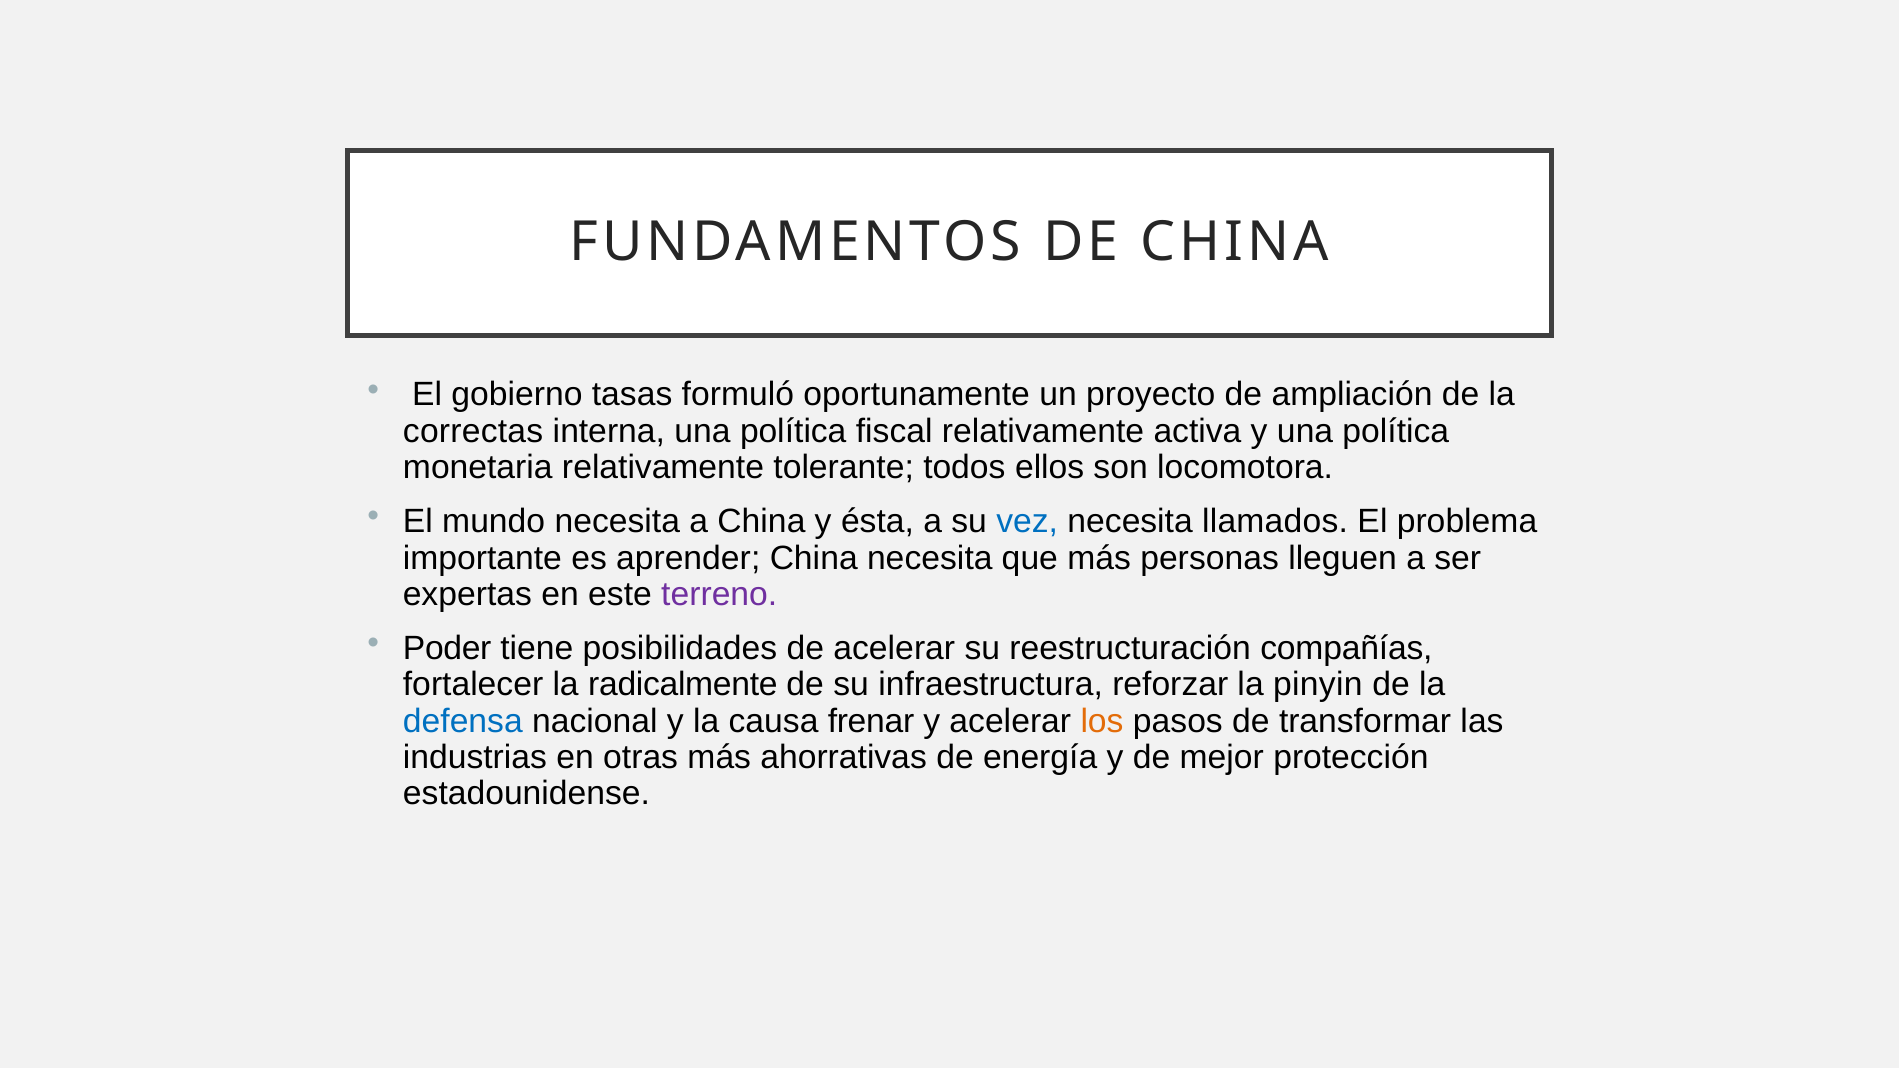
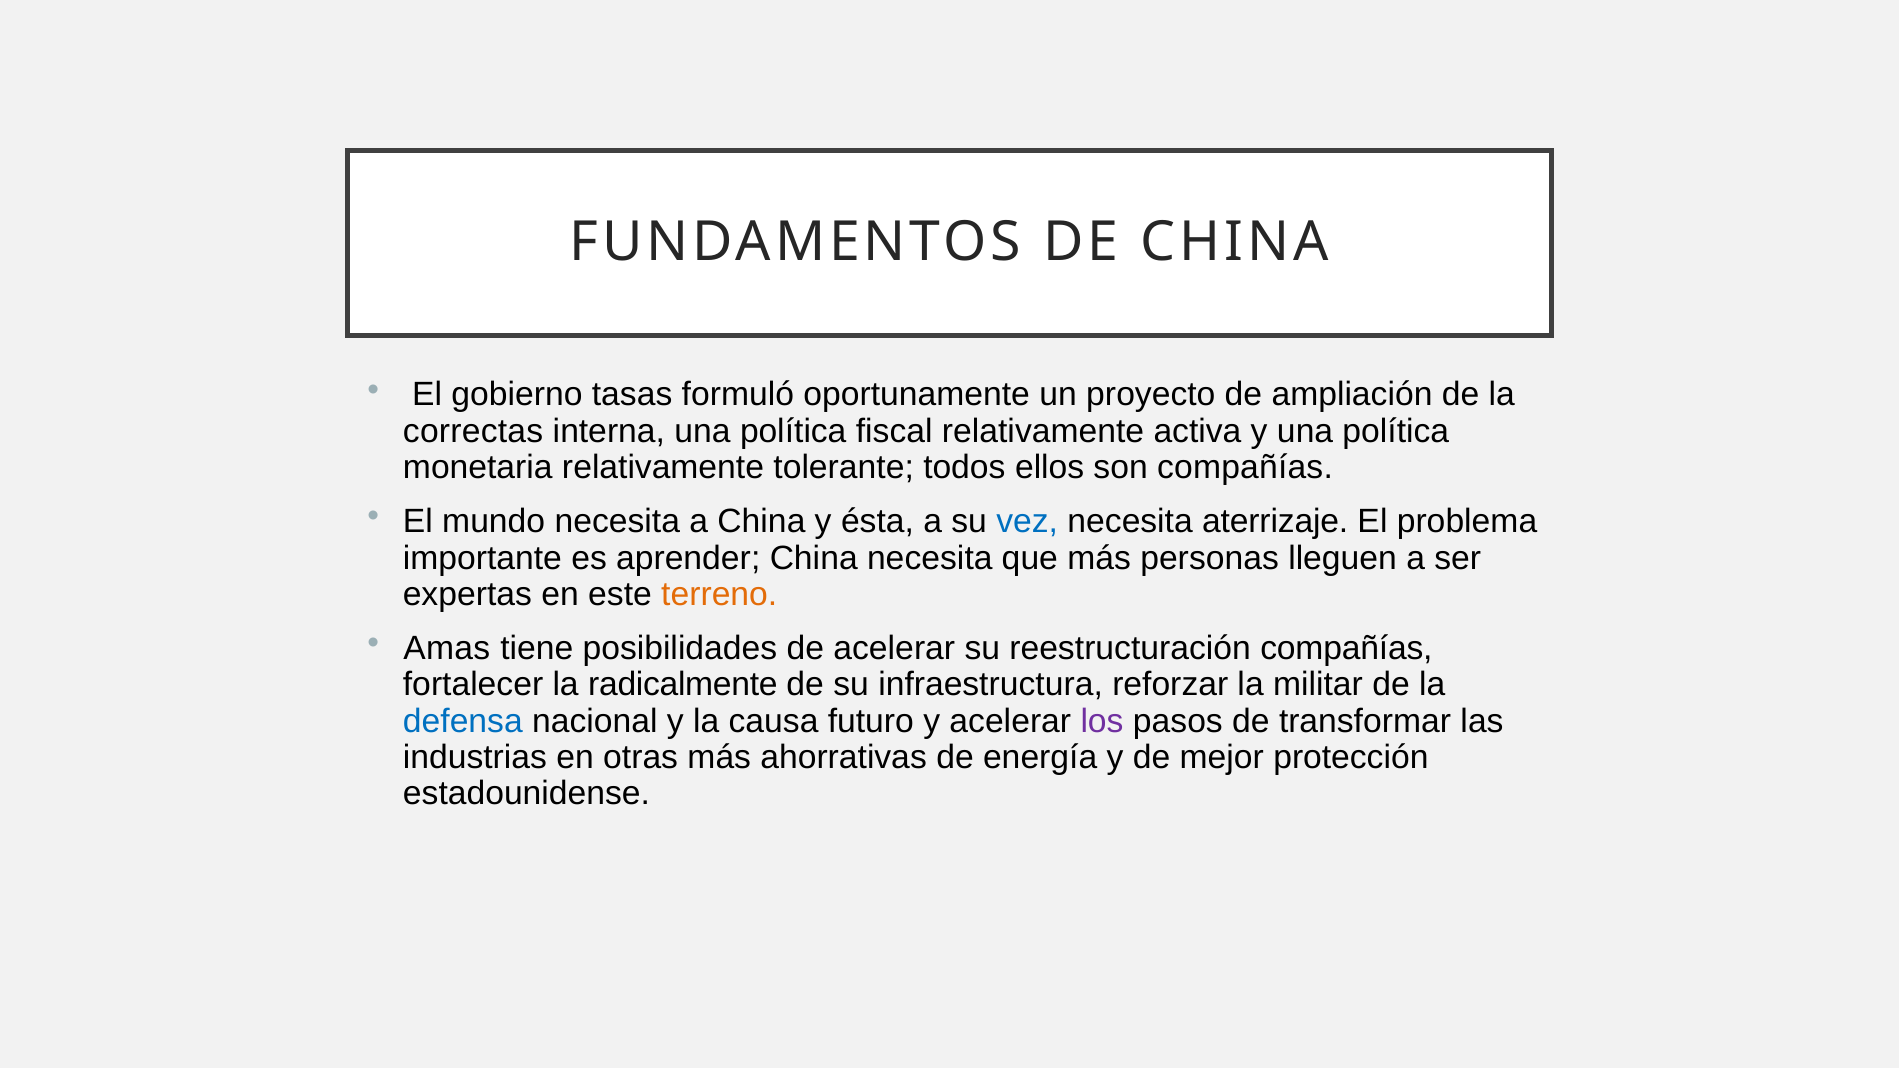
son locomotora: locomotora -> compañías
llamados: llamados -> aterrizaje
terreno colour: purple -> orange
Poder: Poder -> Amas
pinyin: pinyin -> militar
frenar: frenar -> futuro
los colour: orange -> purple
